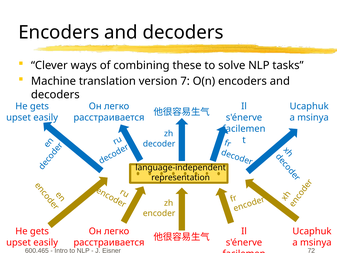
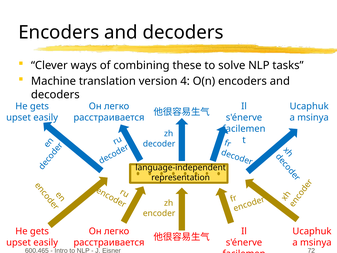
7: 7 -> 4
